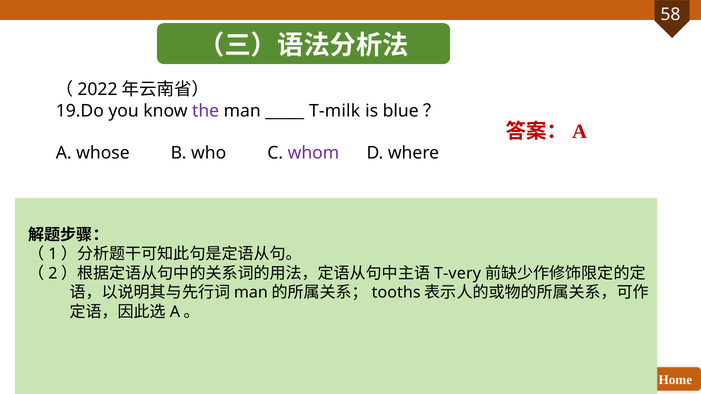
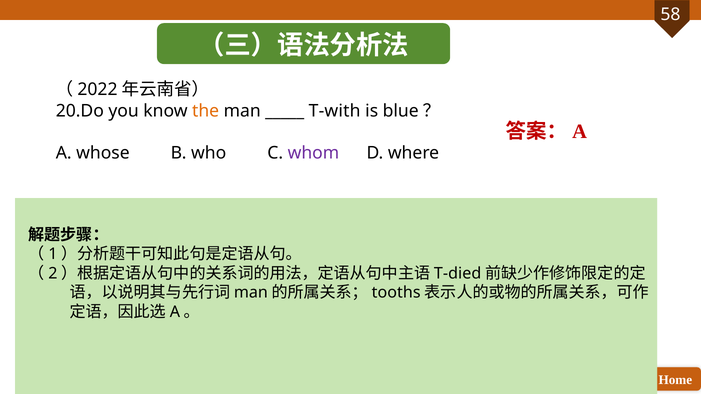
19.Do: 19.Do -> 20.Do
the colour: purple -> orange
T-milk: T-milk -> T-with
T-very: T-very -> T-died
